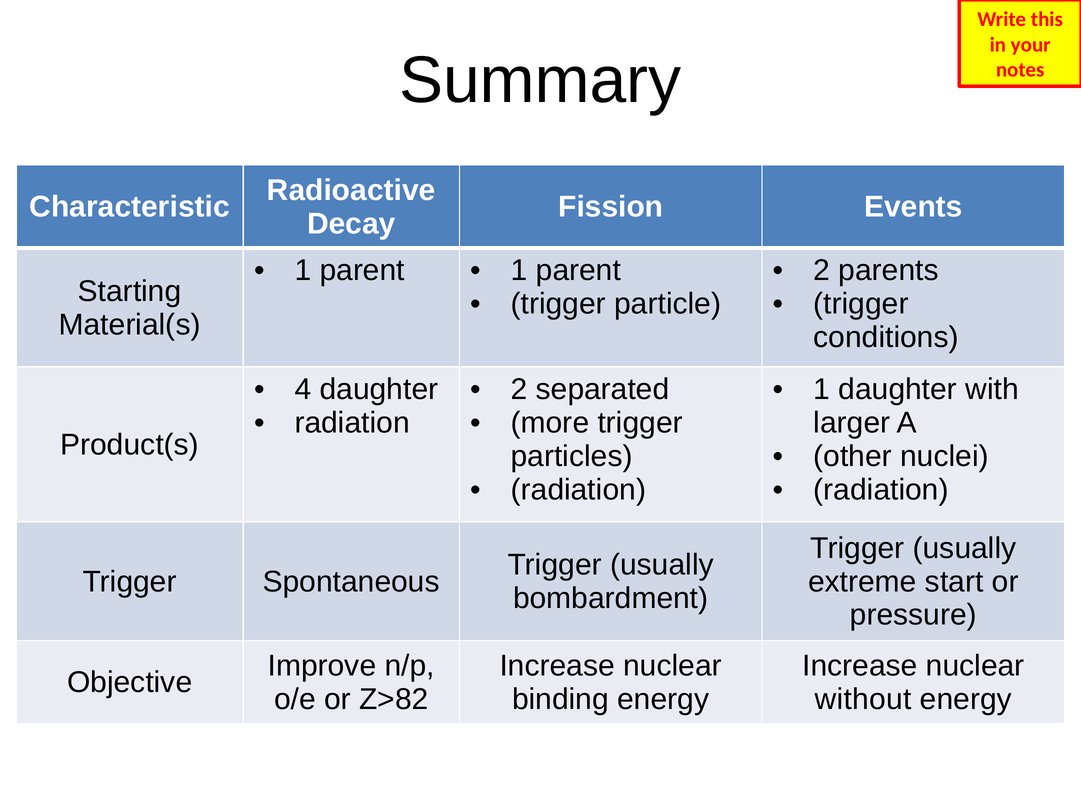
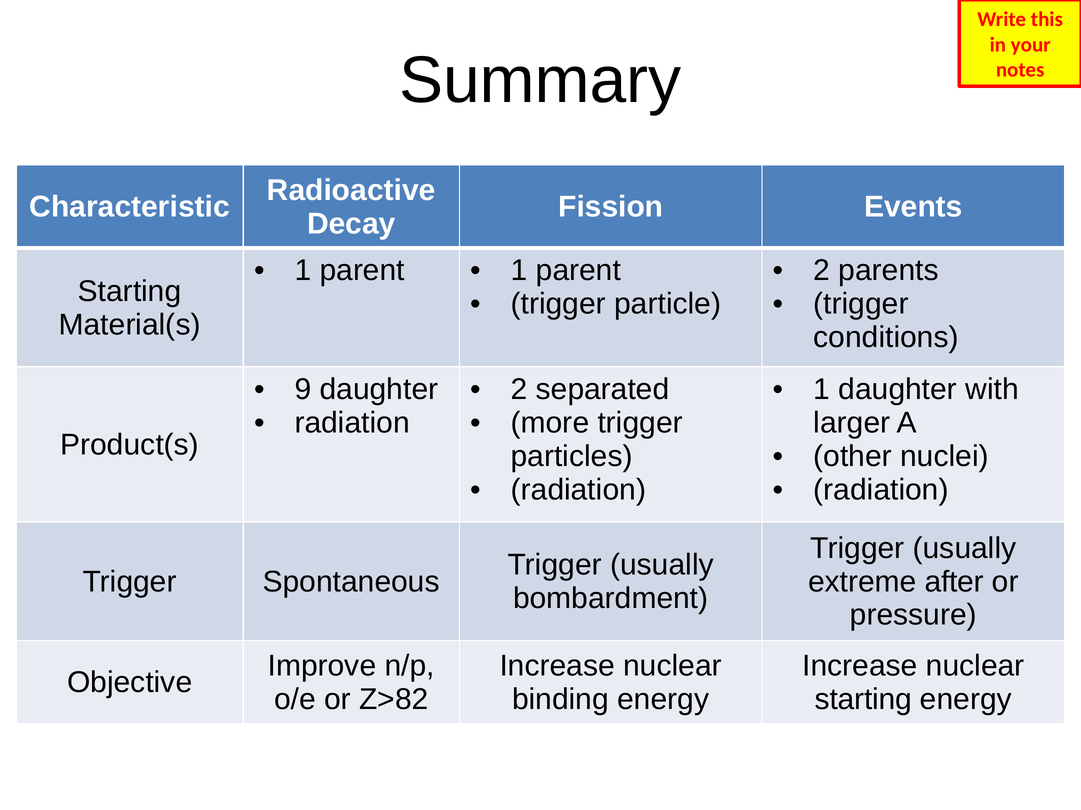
4: 4 -> 9
start: start -> after
without at (863, 700): without -> starting
